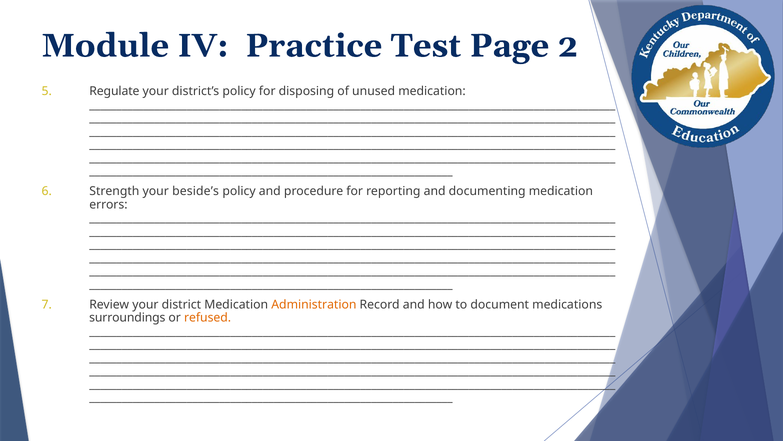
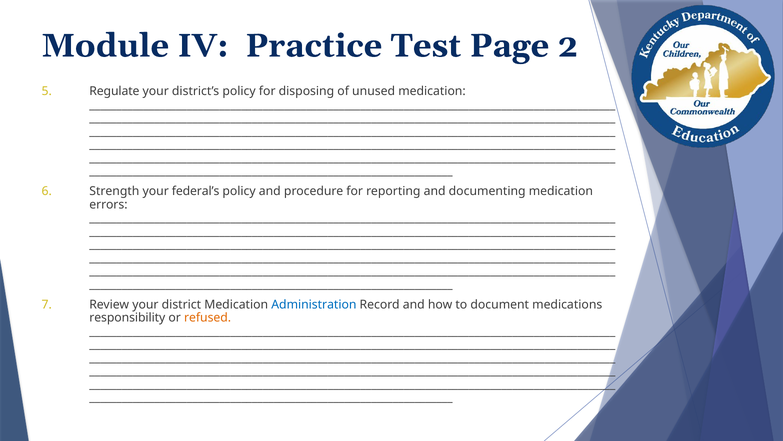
beside’s: beside’s -> federal’s
Administration colour: orange -> blue
surroundings: surroundings -> responsibility
